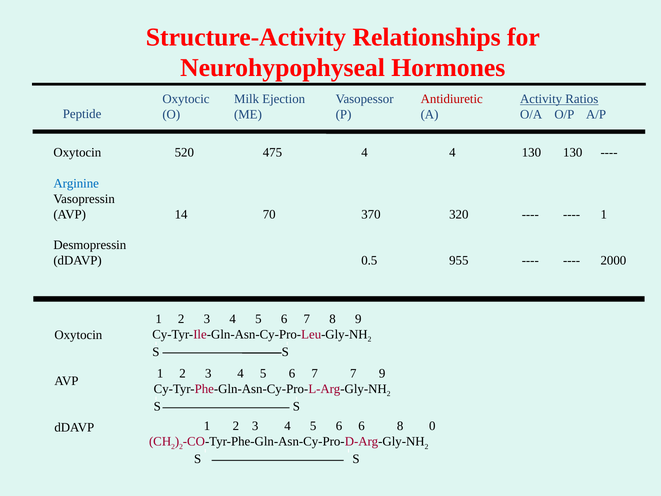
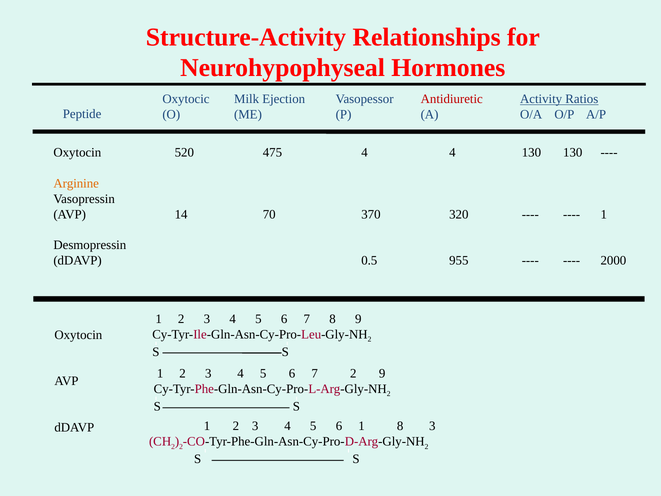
Arginine colour: blue -> orange
7 7: 7 -> 2
6 6: 6 -> 1
8 0: 0 -> 3
